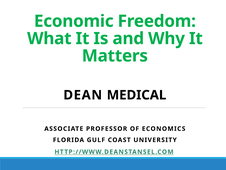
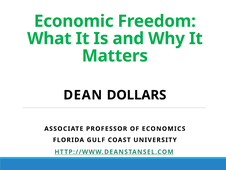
MEDICAL: MEDICAL -> DOLLARS
